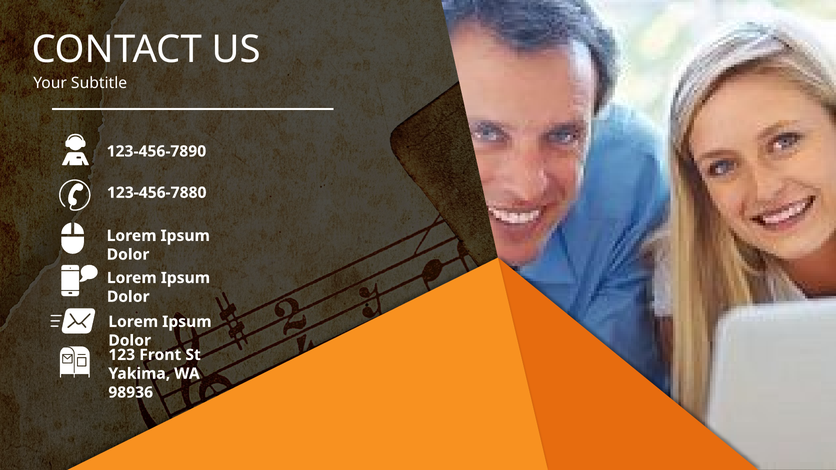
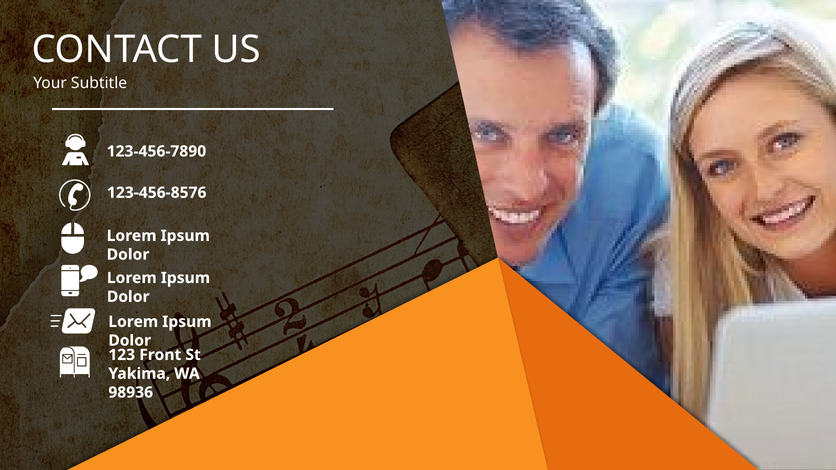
123-456-7880: 123-456-7880 -> 123-456-8576
